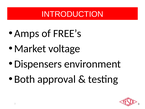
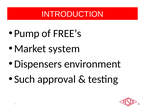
Amps: Amps -> Pump
voltage: voltage -> system
Both: Both -> Such
